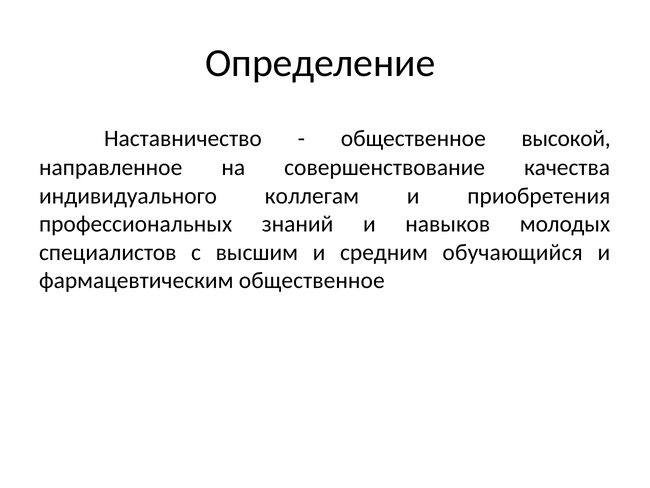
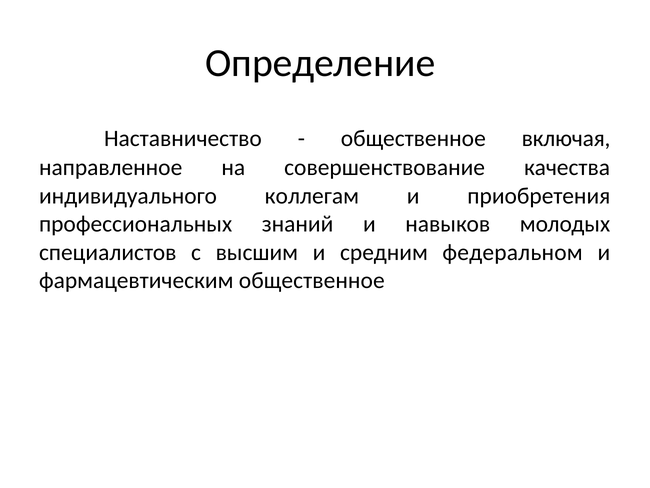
высокой: высокой -> включая
обучающийся: обучающийся -> федеральном
